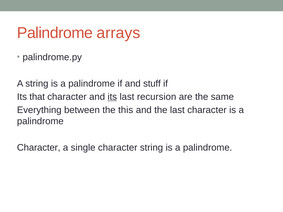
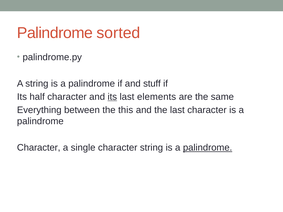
arrays: arrays -> sorted
that: that -> half
recursion: recursion -> elements
palindrome at (208, 148) underline: none -> present
